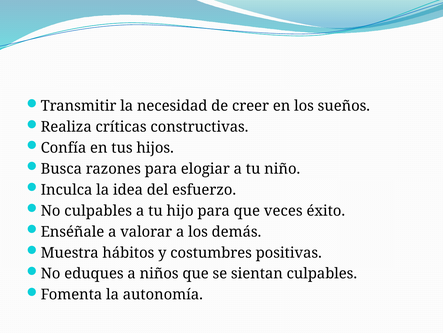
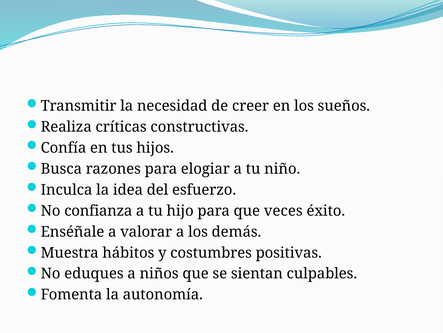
No culpables: culpables -> confianza
